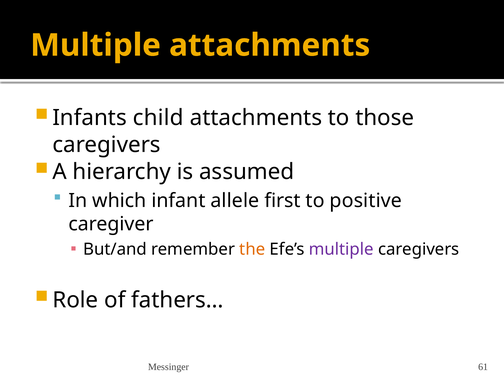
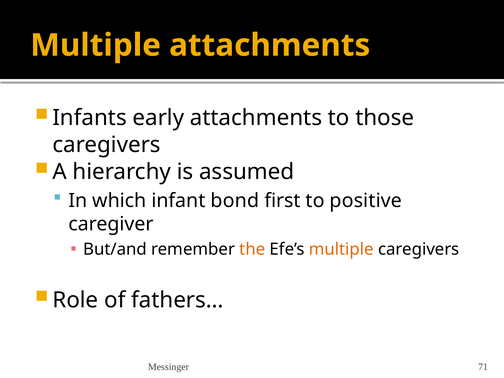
child: child -> early
allele: allele -> bond
multiple at (341, 249) colour: purple -> orange
61: 61 -> 71
